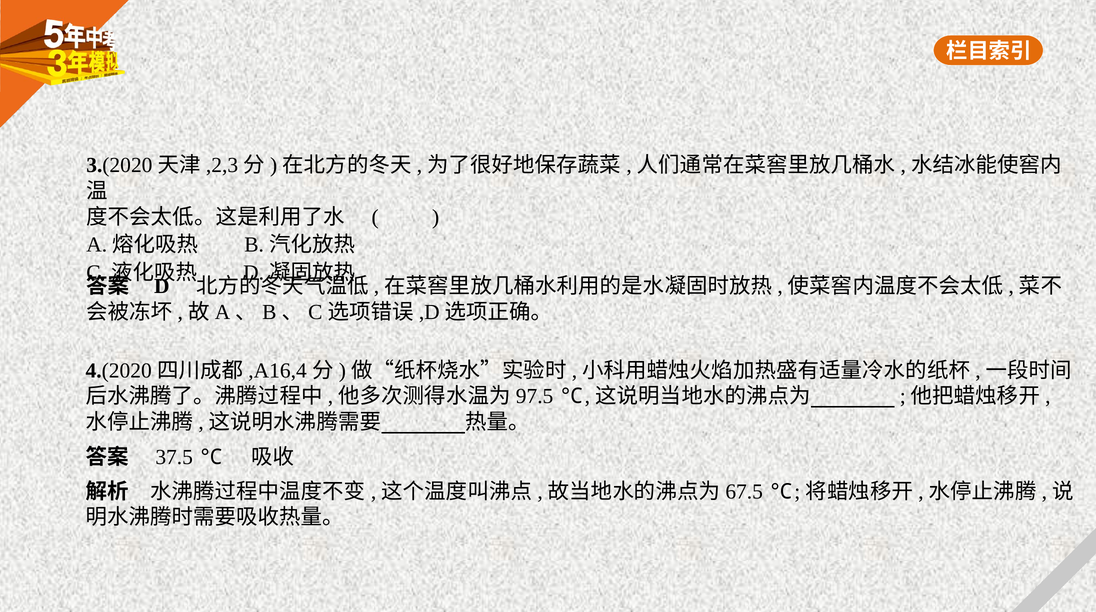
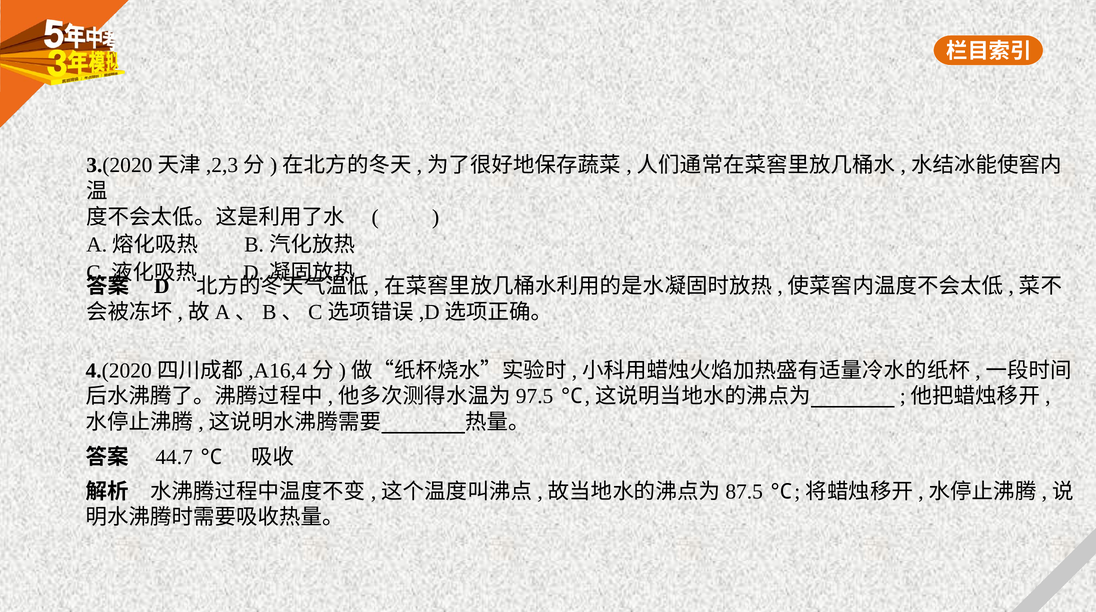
37.5: 37.5 -> 44.7
67.5: 67.5 -> 87.5
